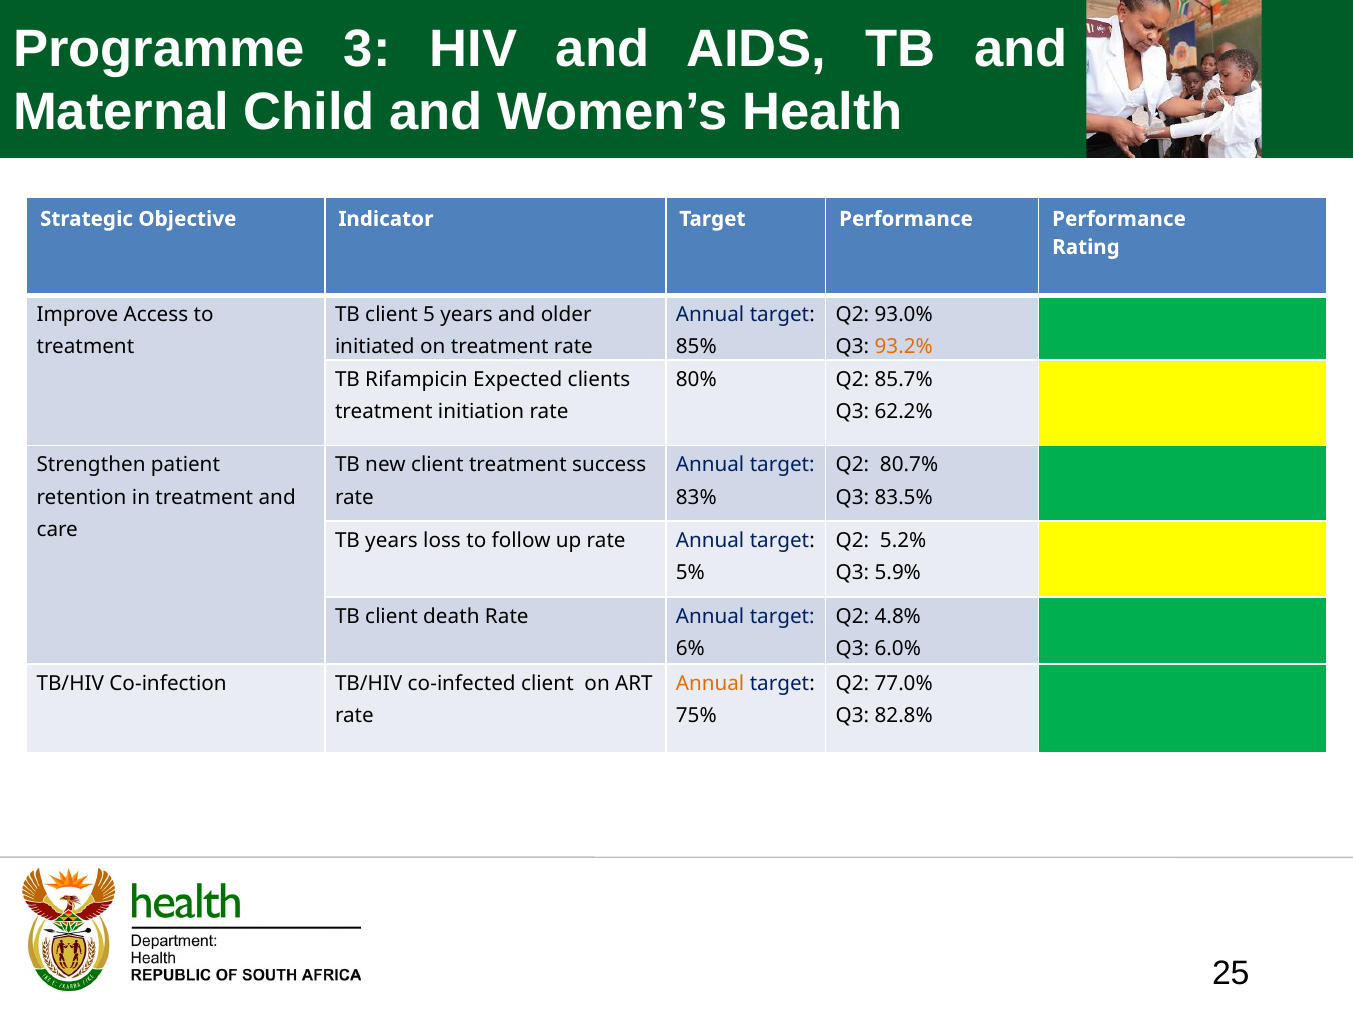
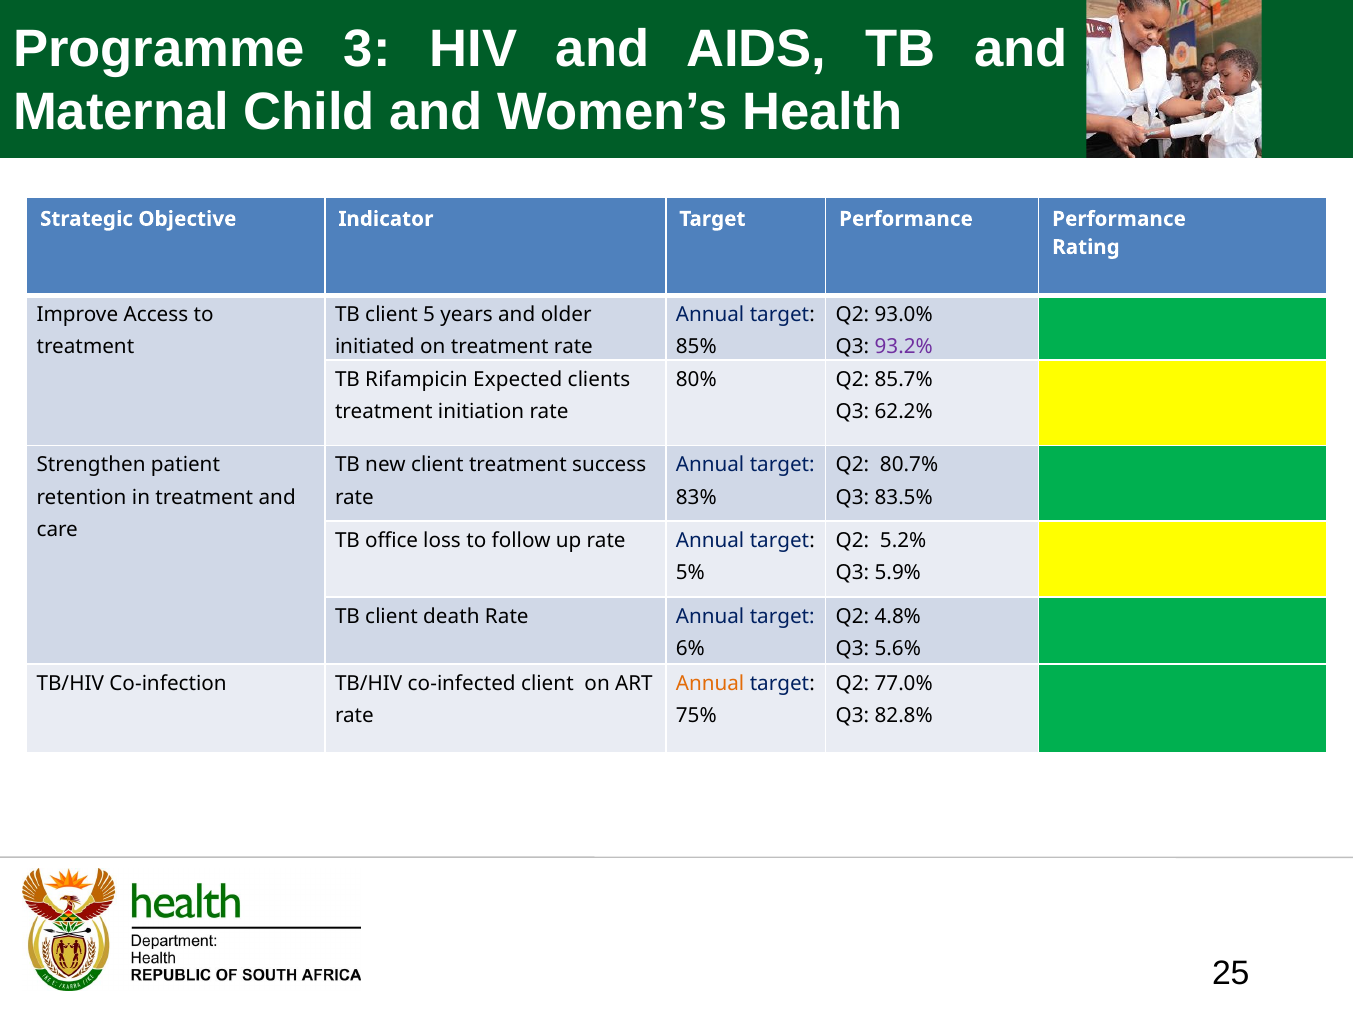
93.2% colour: orange -> purple
TB years: years -> office
6.0%: 6.0% -> 5.6%
